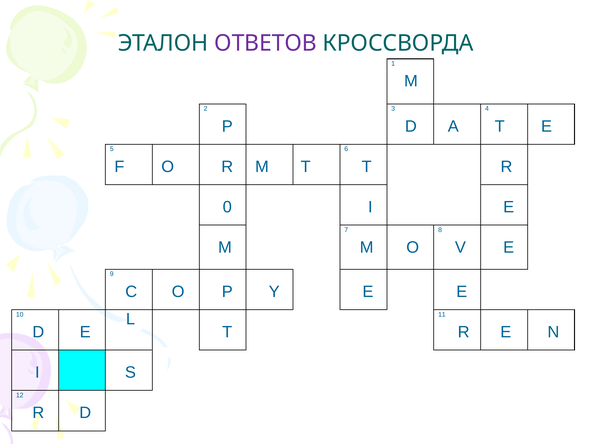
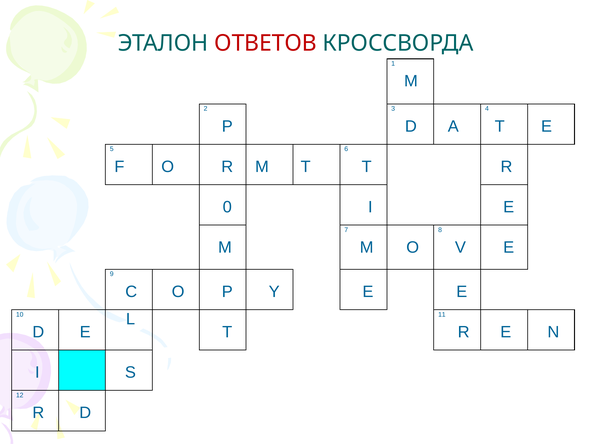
ОТВЕТОВ colour: purple -> red
